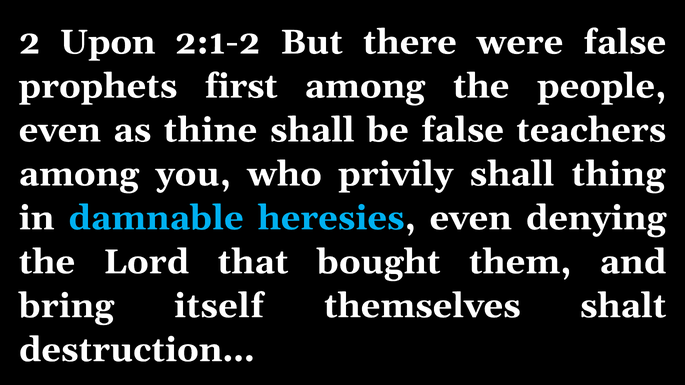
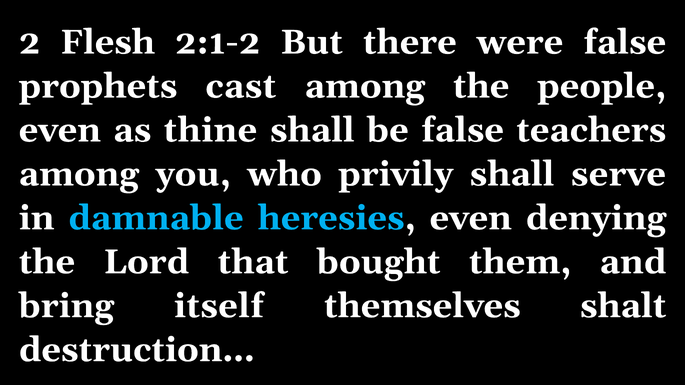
Upon: Upon -> Flesh
first: first -> cast
thing: thing -> serve
